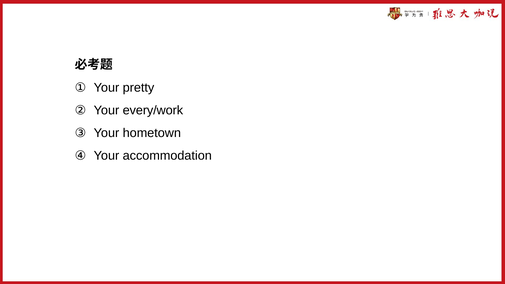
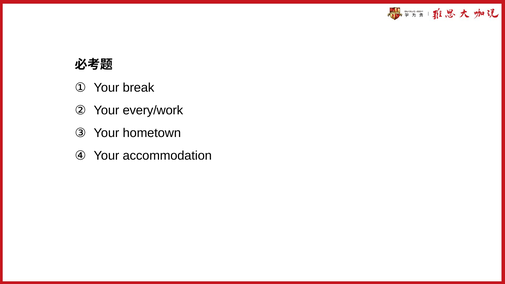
pretty: pretty -> break
